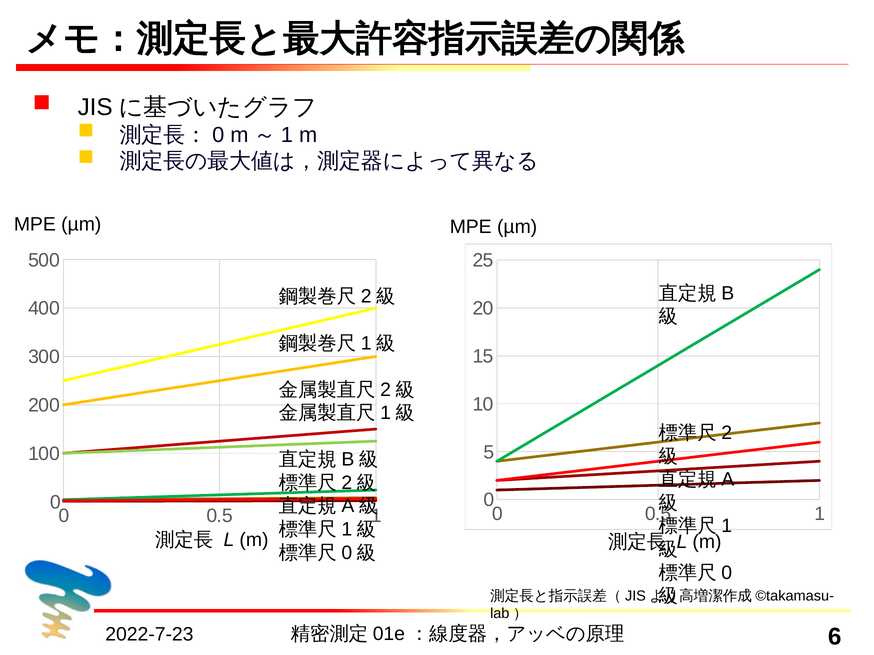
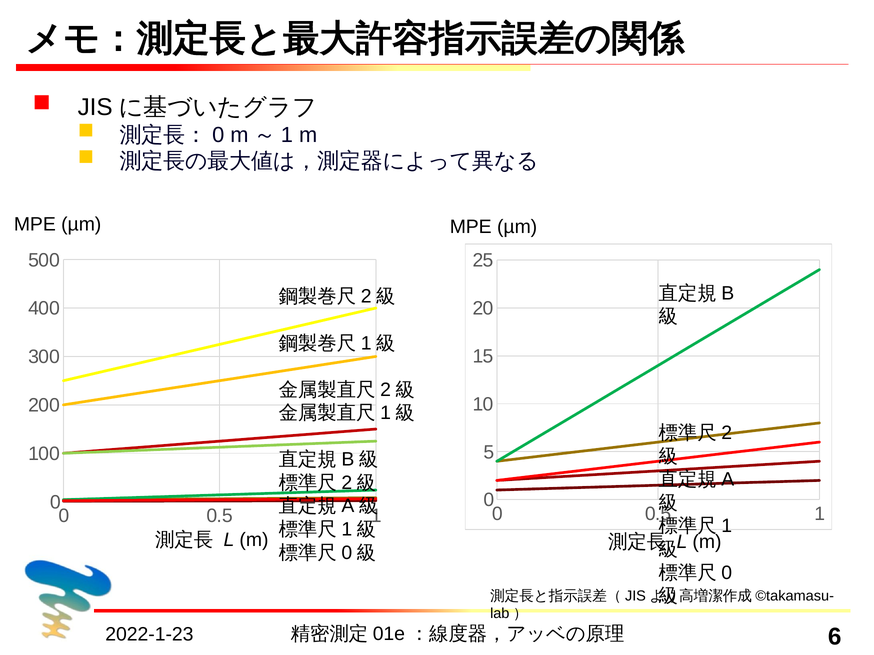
2022-7-23: 2022-7-23 -> 2022-1-23
